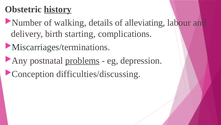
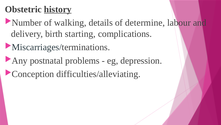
alleviating: alleviating -> determine
problems underline: present -> none
difficulties/discussing: difficulties/discussing -> difficulties/alleviating
